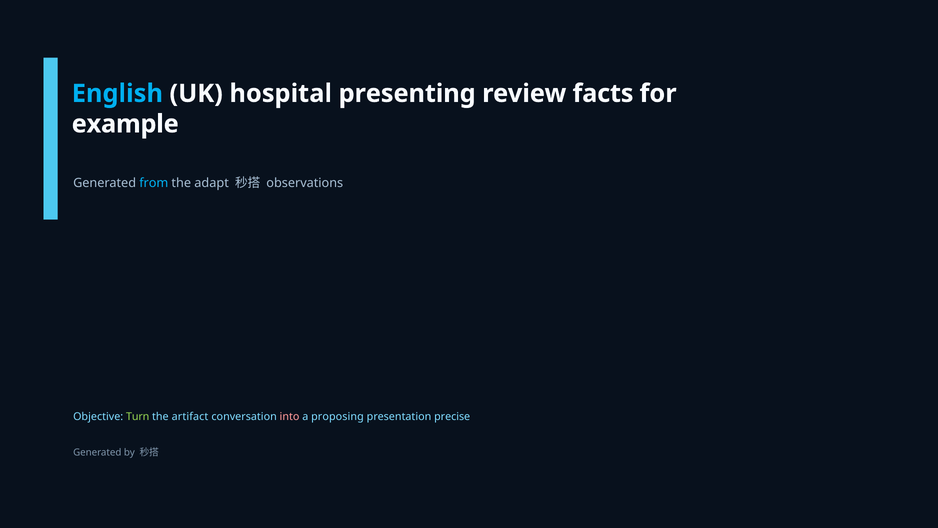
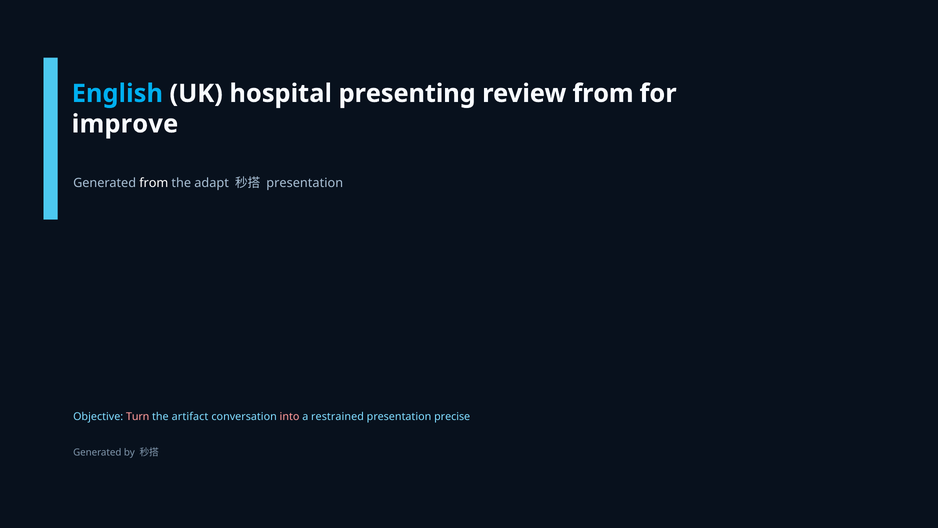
review facts: facts -> from
example: example -> improve
from at (154, 183) colour: light blue -> white
observations at (305, 183): observations -> presentation
Turn colour: light green -> pink
proposing: proposing -> restrained
